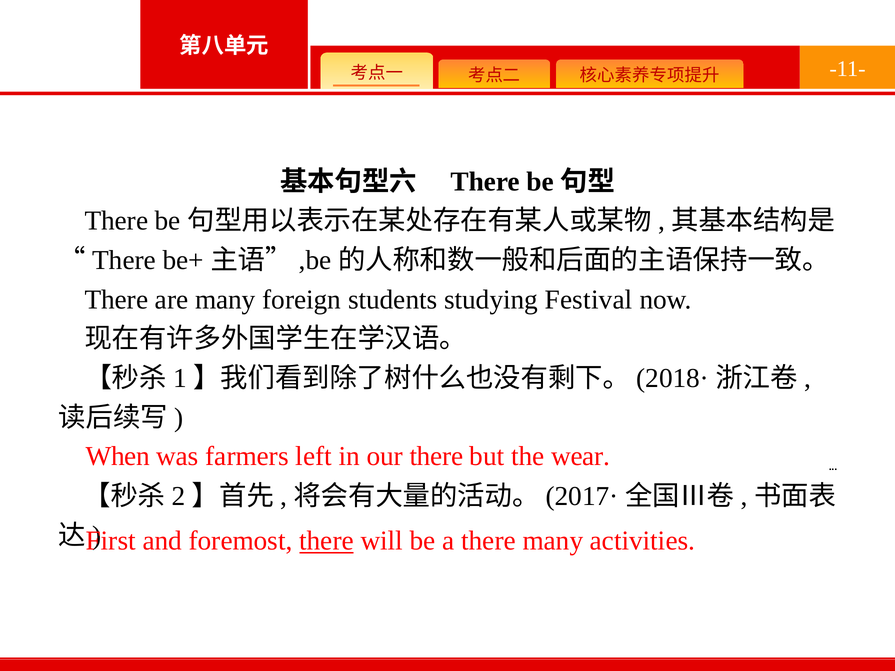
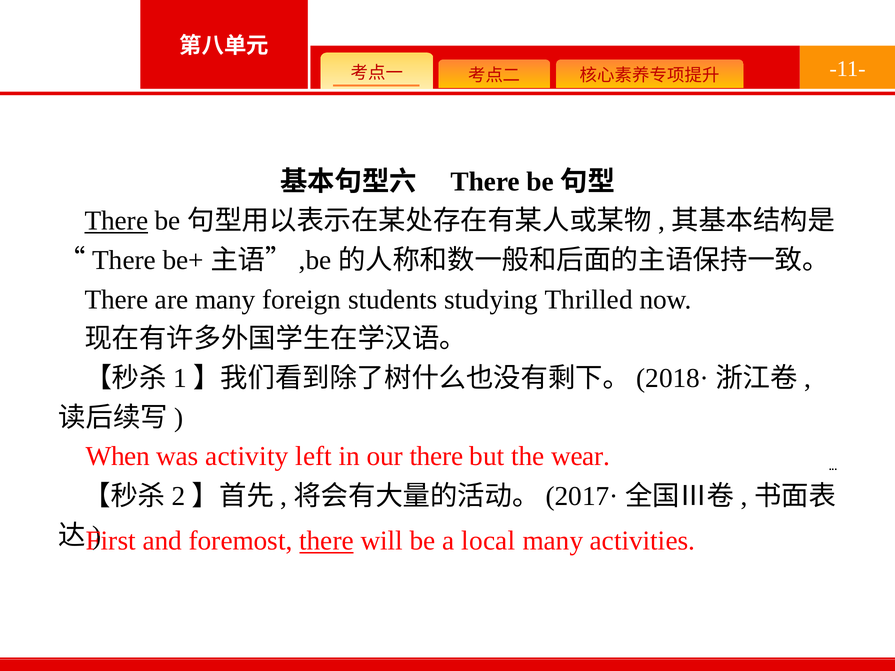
There at (116, 221) underline: none -> present
Festival: Festival -> Thrilled
farmers: farmers -> activity
a there: there -> local
